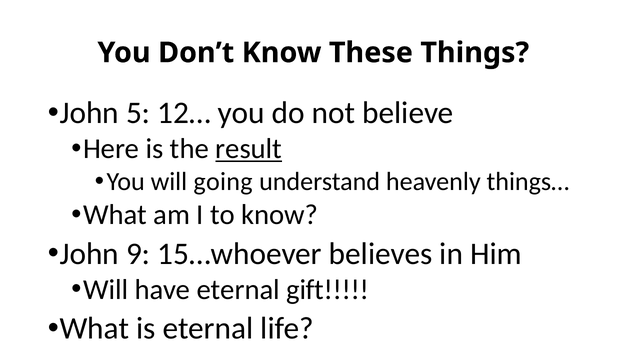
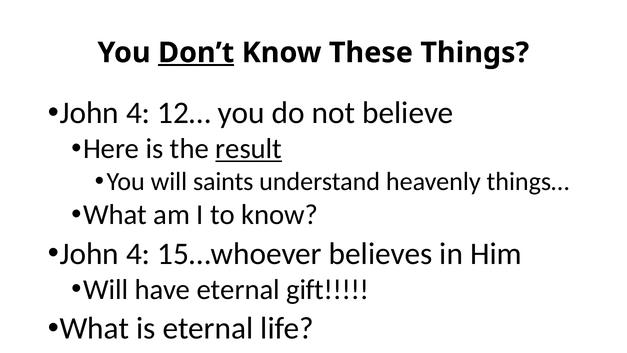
Don’t underline: none -> present
5 at (138, 113): 5 -> 4
going: going -> saints
9 at (138, 254): 9 -> 4
